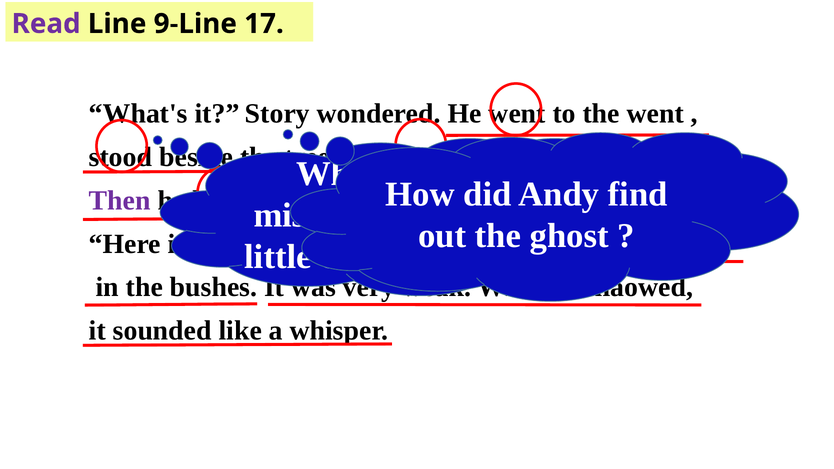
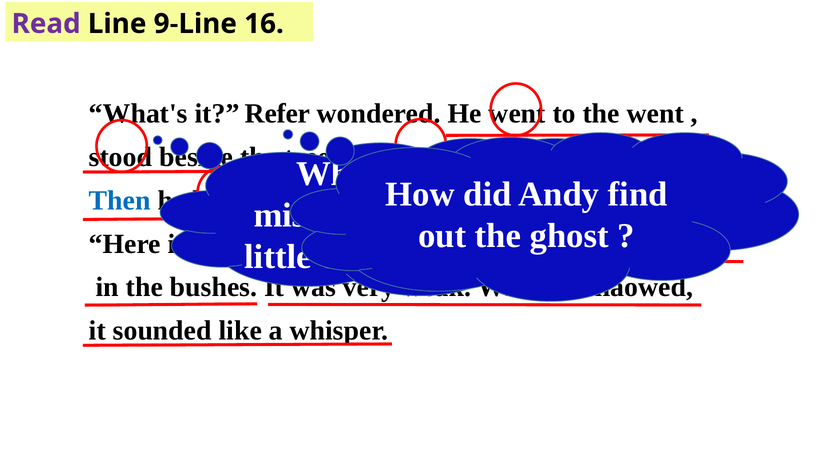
17: 17 -> 16
Story: Story -> Refer
Then colour: purple -> blue
